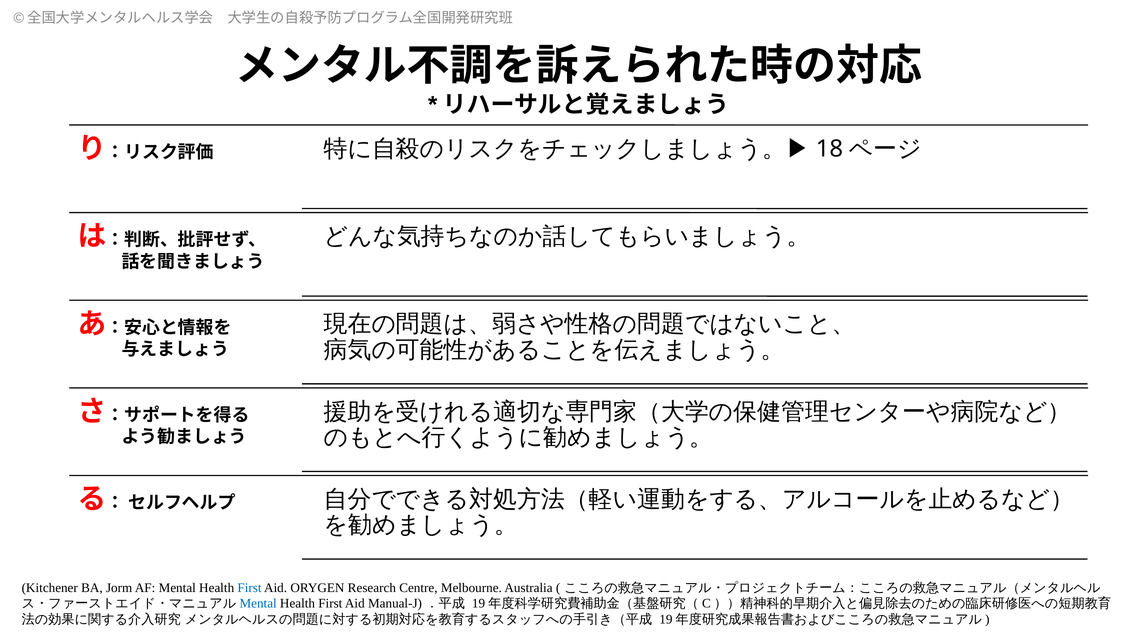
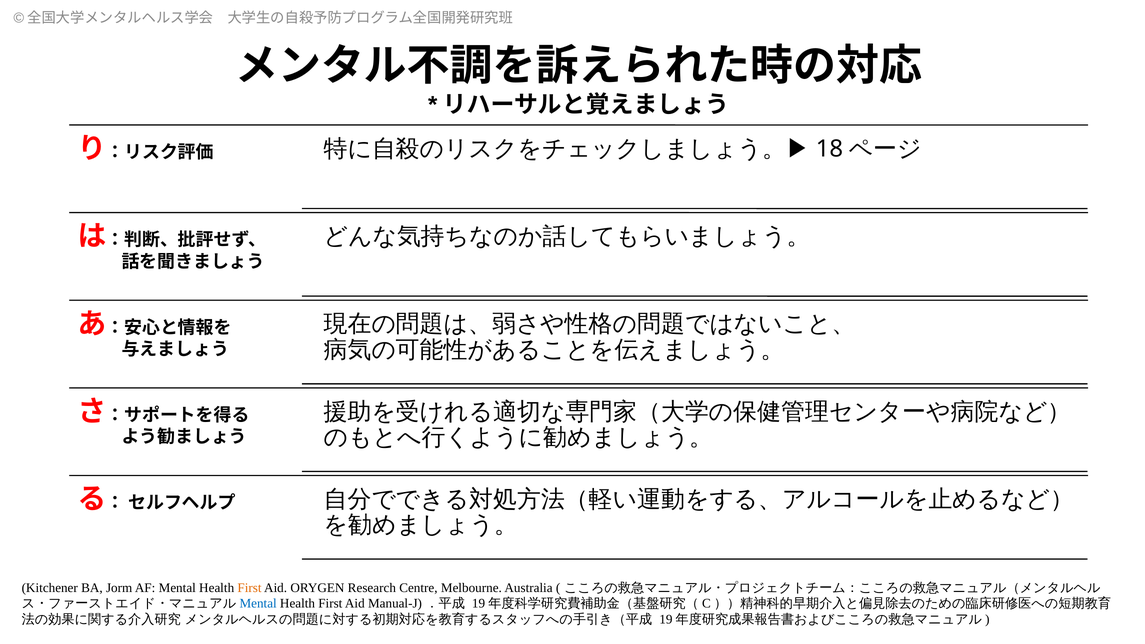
First at (250, 588) colour: blue -> orange
